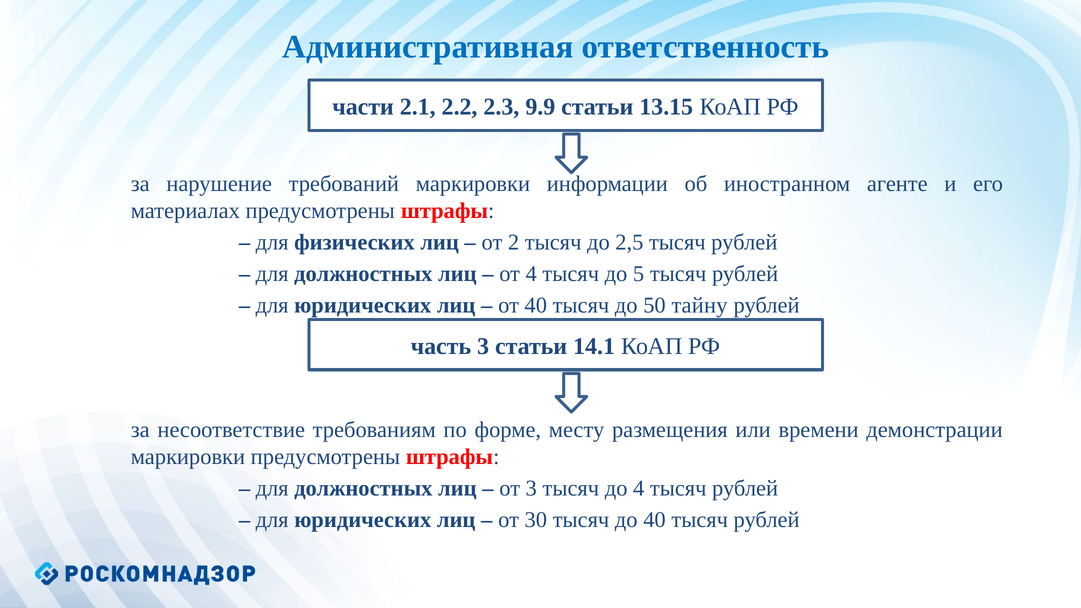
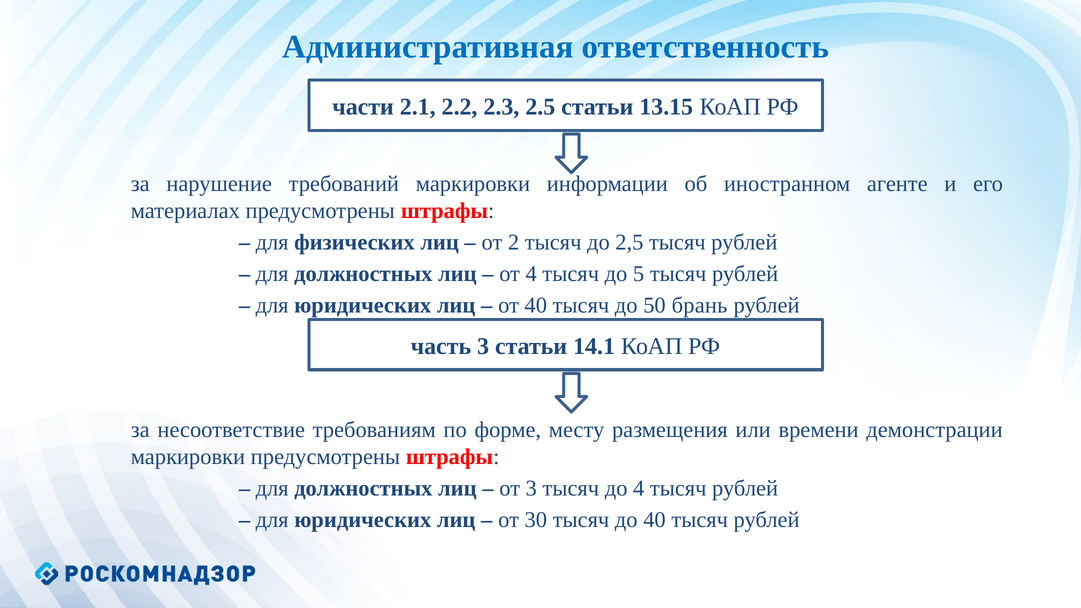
9.9: 9.9 -> 2.5
тайну: тайну -> брань
